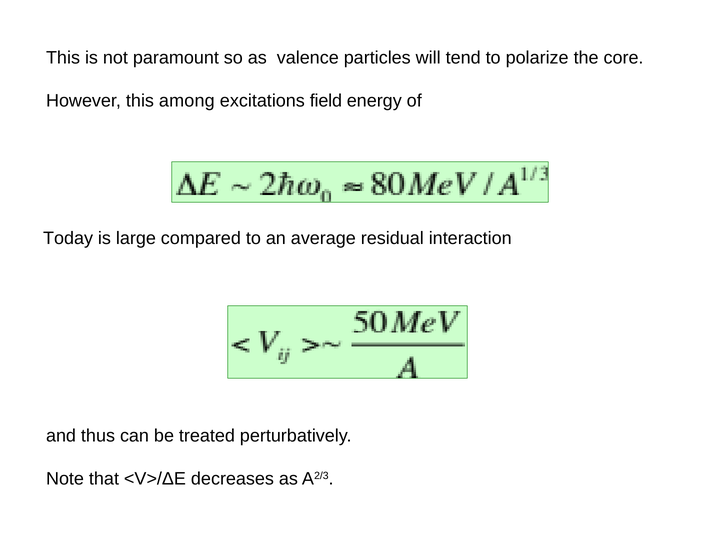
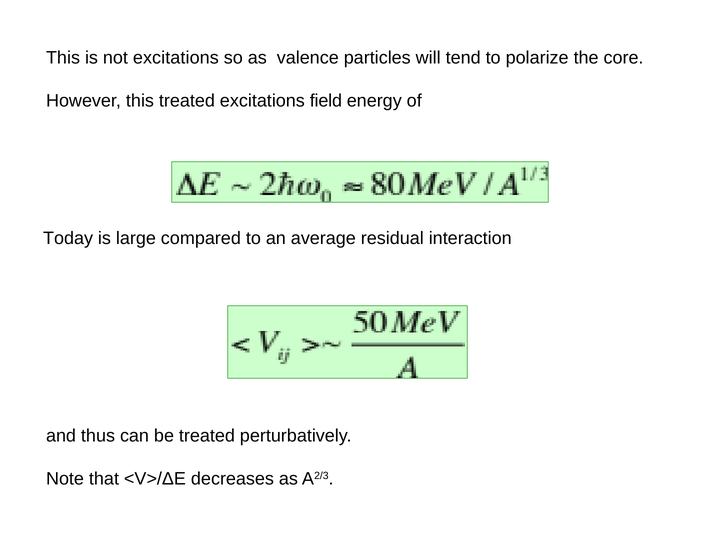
not paramount: paramount -> excitations
this among: among -> treated
